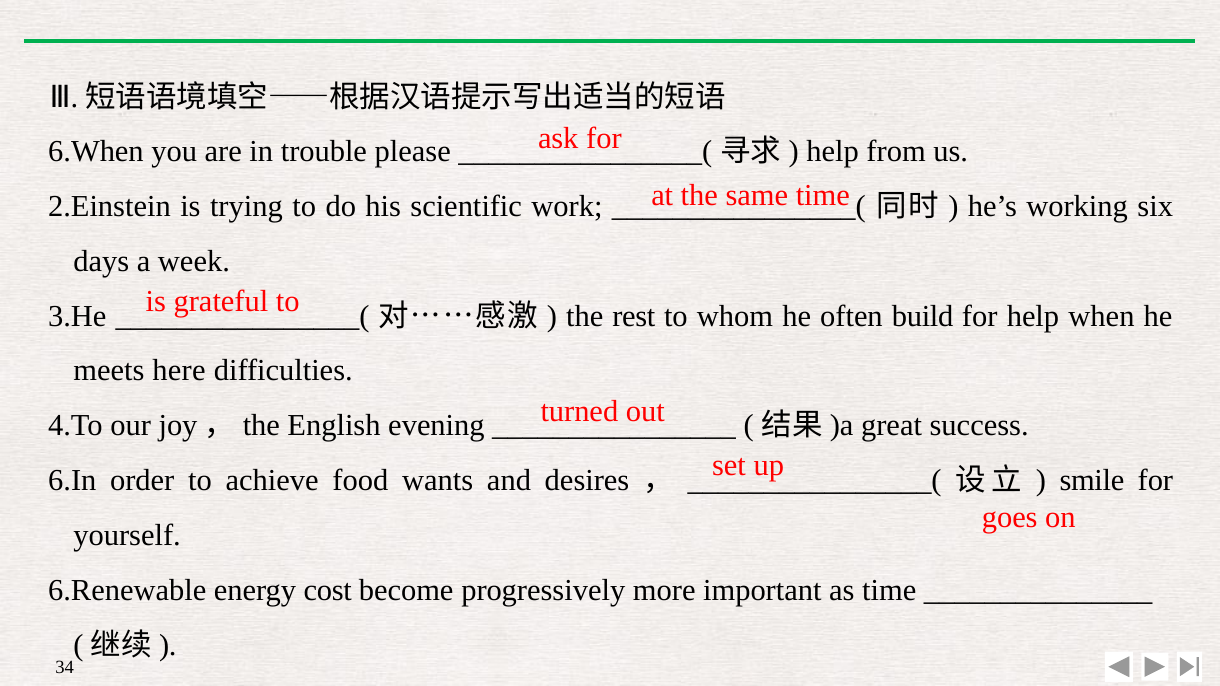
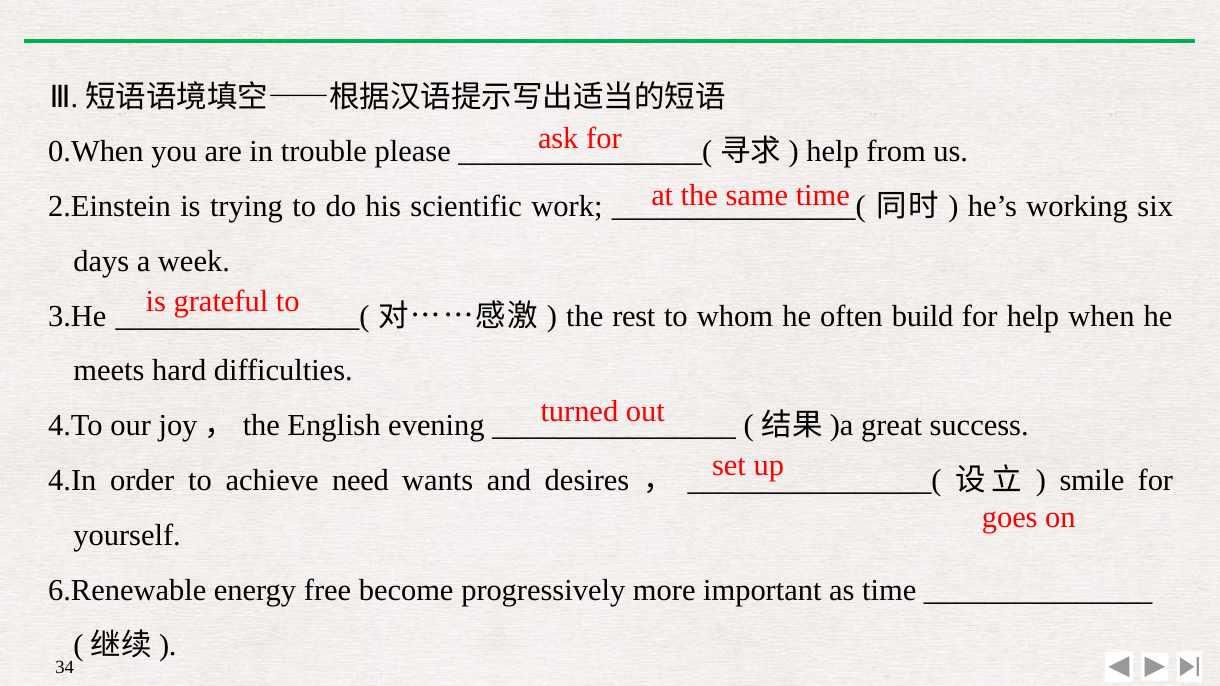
6.When: 6.When -> 0.When
here: here -> hard
6.In: 6.In -> 4.In
food: food -> need
cost: cost -> free
